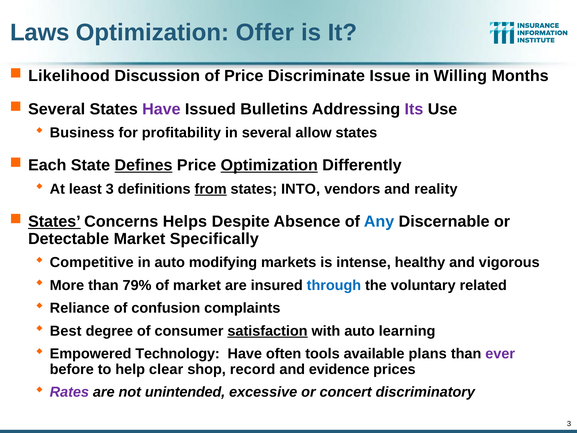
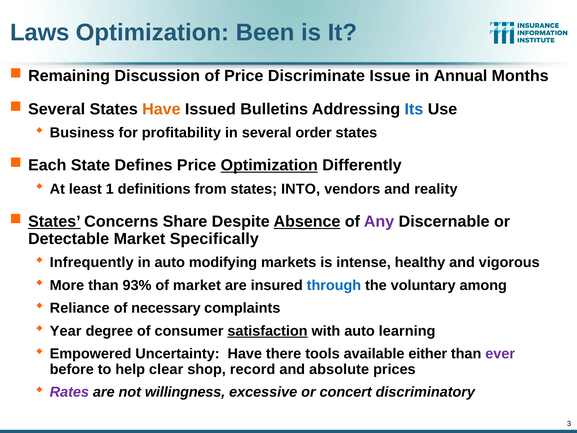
Offer: Offer -> Been
Likelihood: Likelihood -> Remaining
Willing: Willing -> Annual
Have at (161, 109) colour: purple -> orange
Its colour: purple -> blue
allow: allow -> order
Defines underline: present -> none
least 3: 3 -> 1
from underline: present -> none
Helps: Helps -> Share
Absence underline: none -> present
Any colour: blue -> purple
Competitive: Competitive -> Infrequently
79%: 79% -> 93%
related: related -> among
confusion: confusion -> necessary
Best: Best -> Year
Technology: Technology -> Uncertainty
often: often -> there
plans: plans -> either
evidence: evidence -> absolute
unintended: unintended -> willingness
